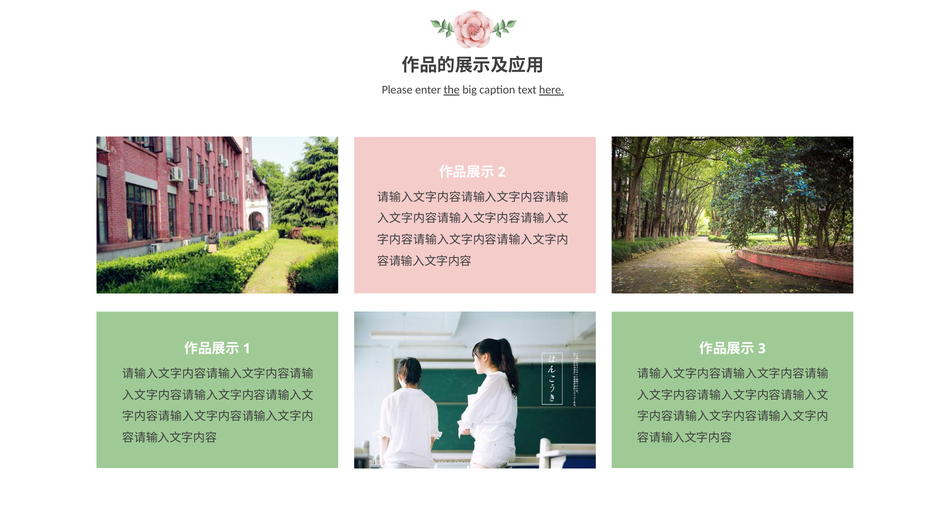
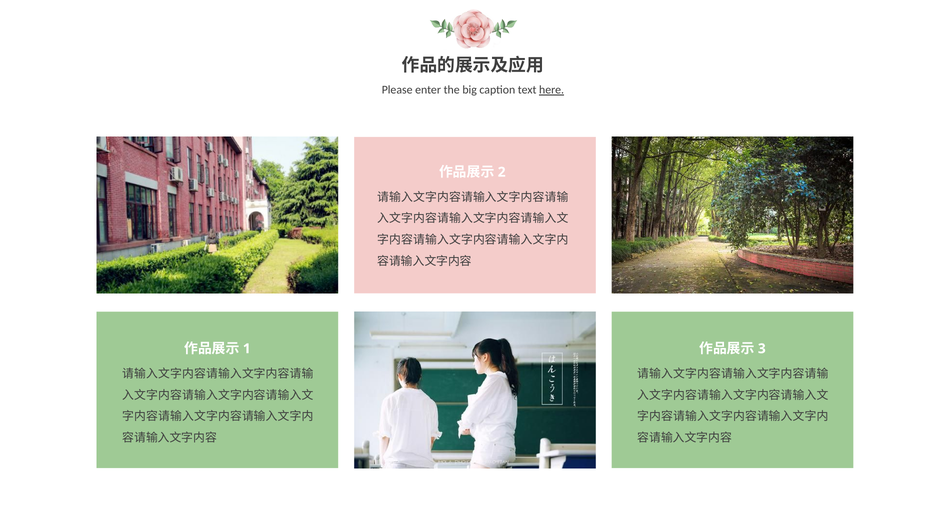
the underline: present -> none
